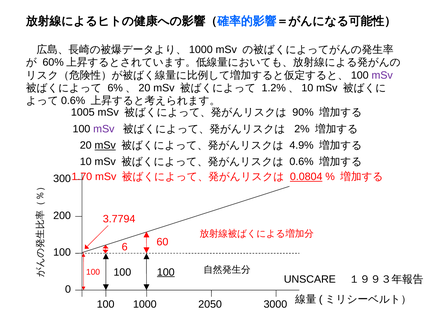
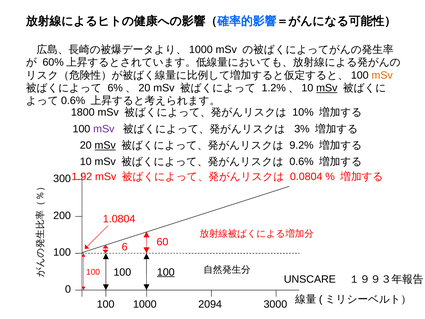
mSv at (382, 75) colour: purple -> orange
mSv at (327, 88) underline: none -> present
1005: 1005 -> 1800
90%: 90% -> 10%
2%: 2% -> 3%
4.9%: 4.9% -> 9.2%
1.70: 1.70 -> 1.92
0.0804 underline: present -> none
3.7794: 3.7794 -> 1.0804
2050: 2050 -> 2094
